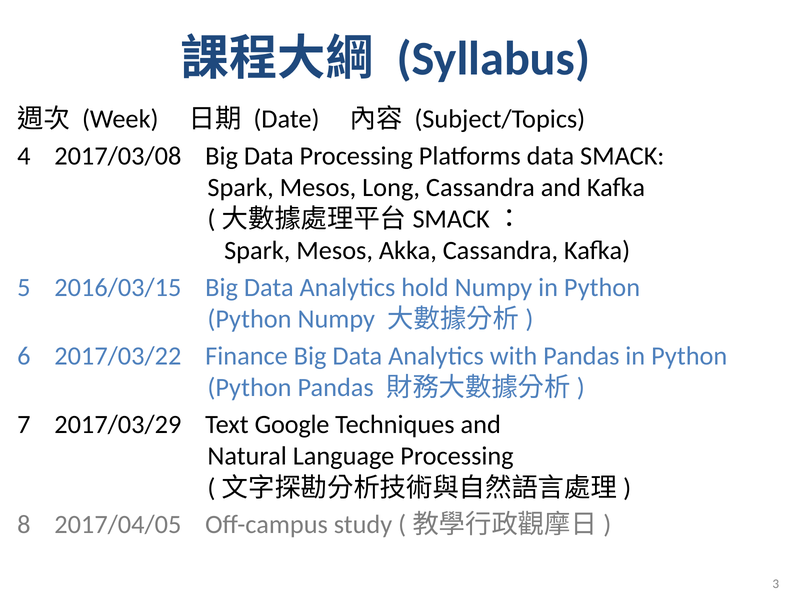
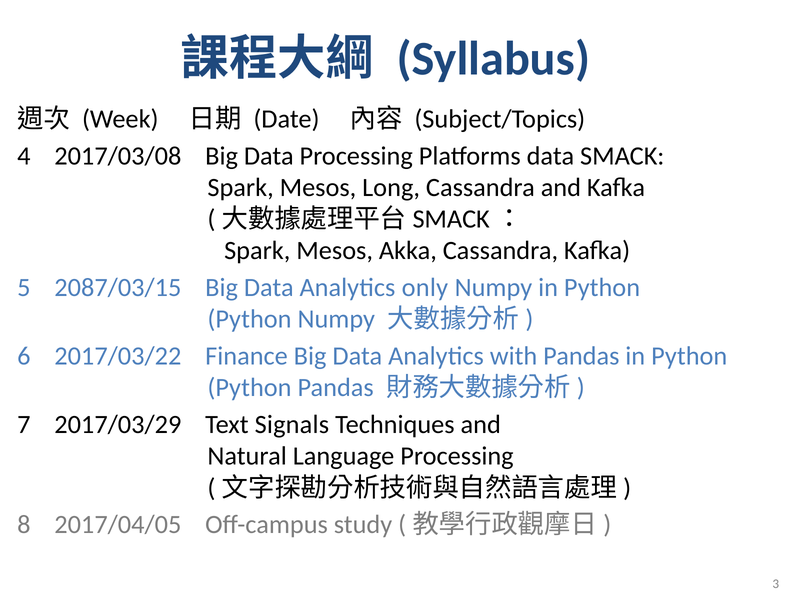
2016/03/15: 2016/03/15 -> 2087/03/15
hold: hold -> only
Google: Google -> Signals
